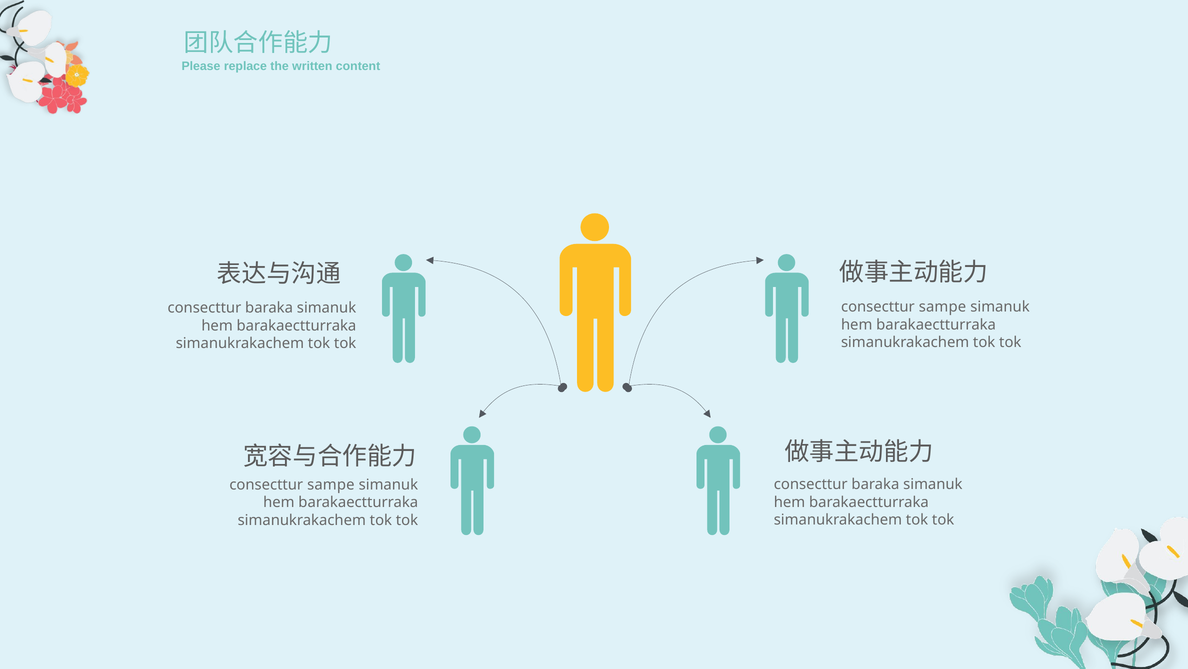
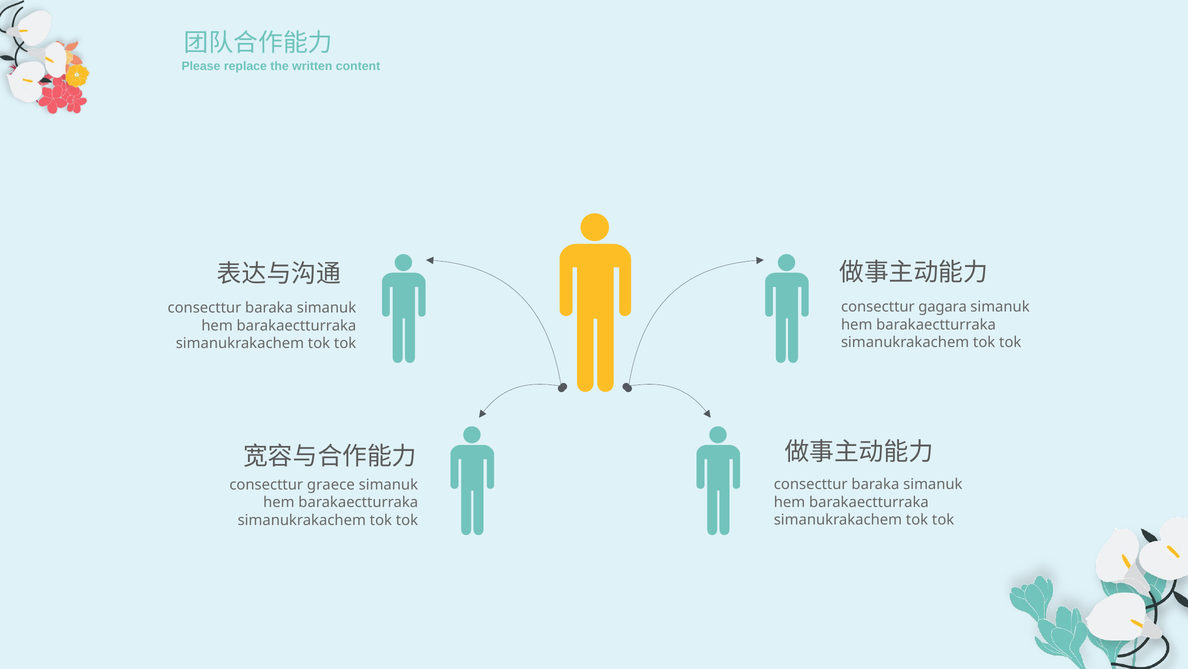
sampe at (942, 306): sampe -> gagara
sampe at (331, 484): sampe -> graece
